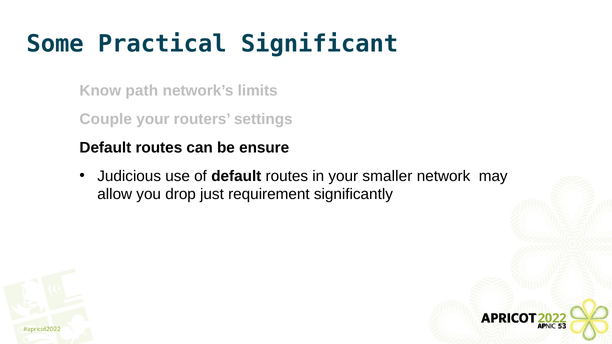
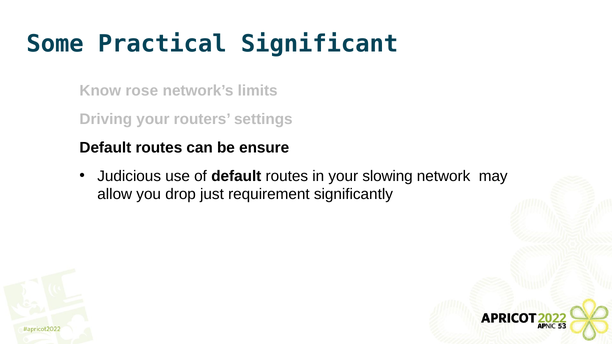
path: path -> rose
Couple: Couple -> Driving
smaller: smaller -> slowing
